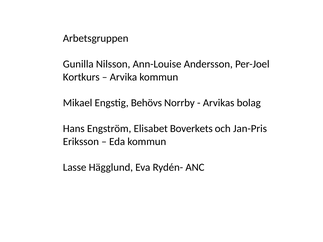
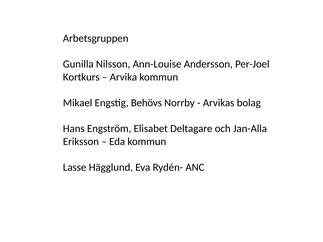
Boverkets: Boverkets -> Deltagare
Jan-Pris: Jan-Pris -> Jan-Alla
